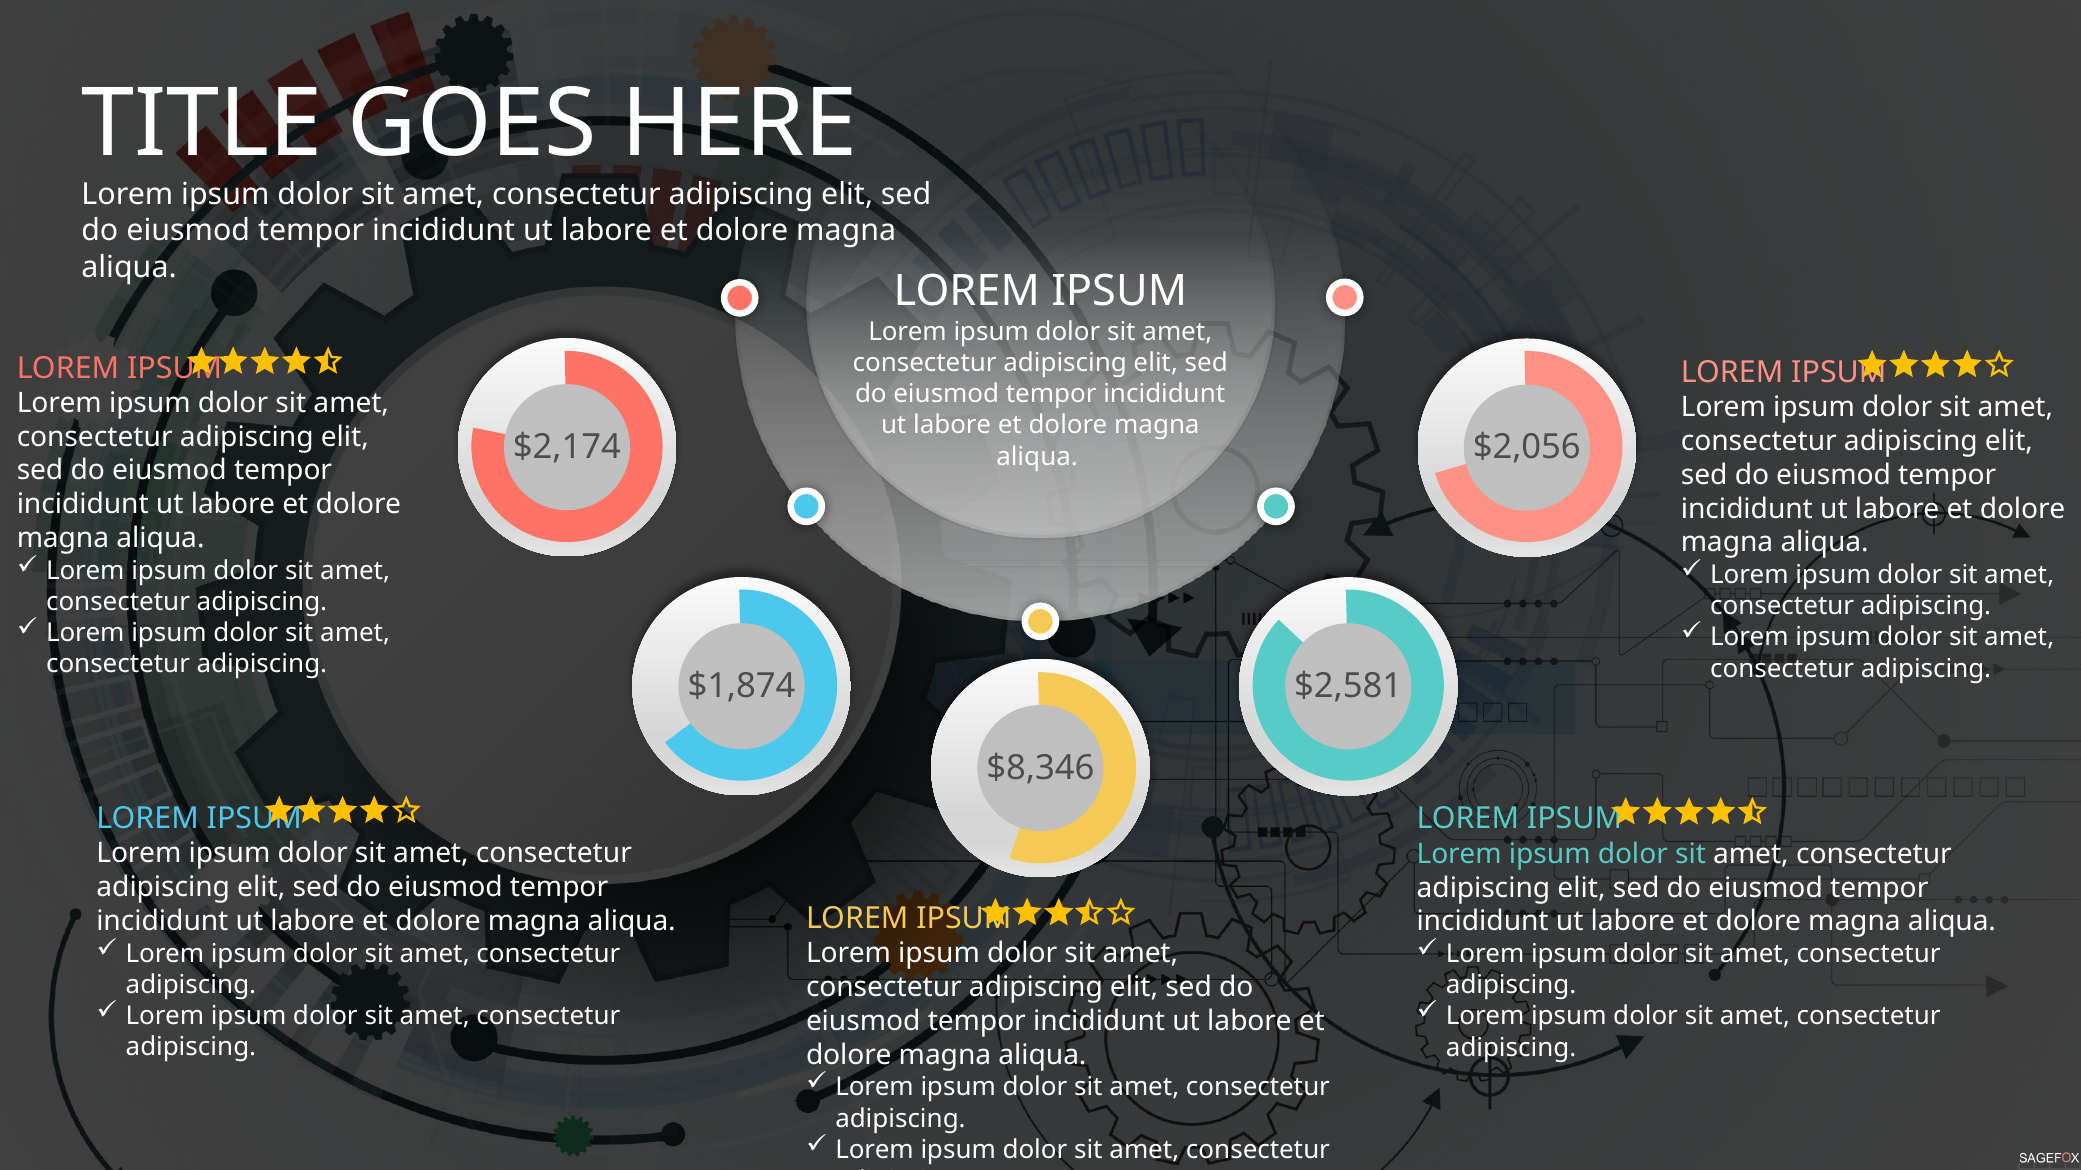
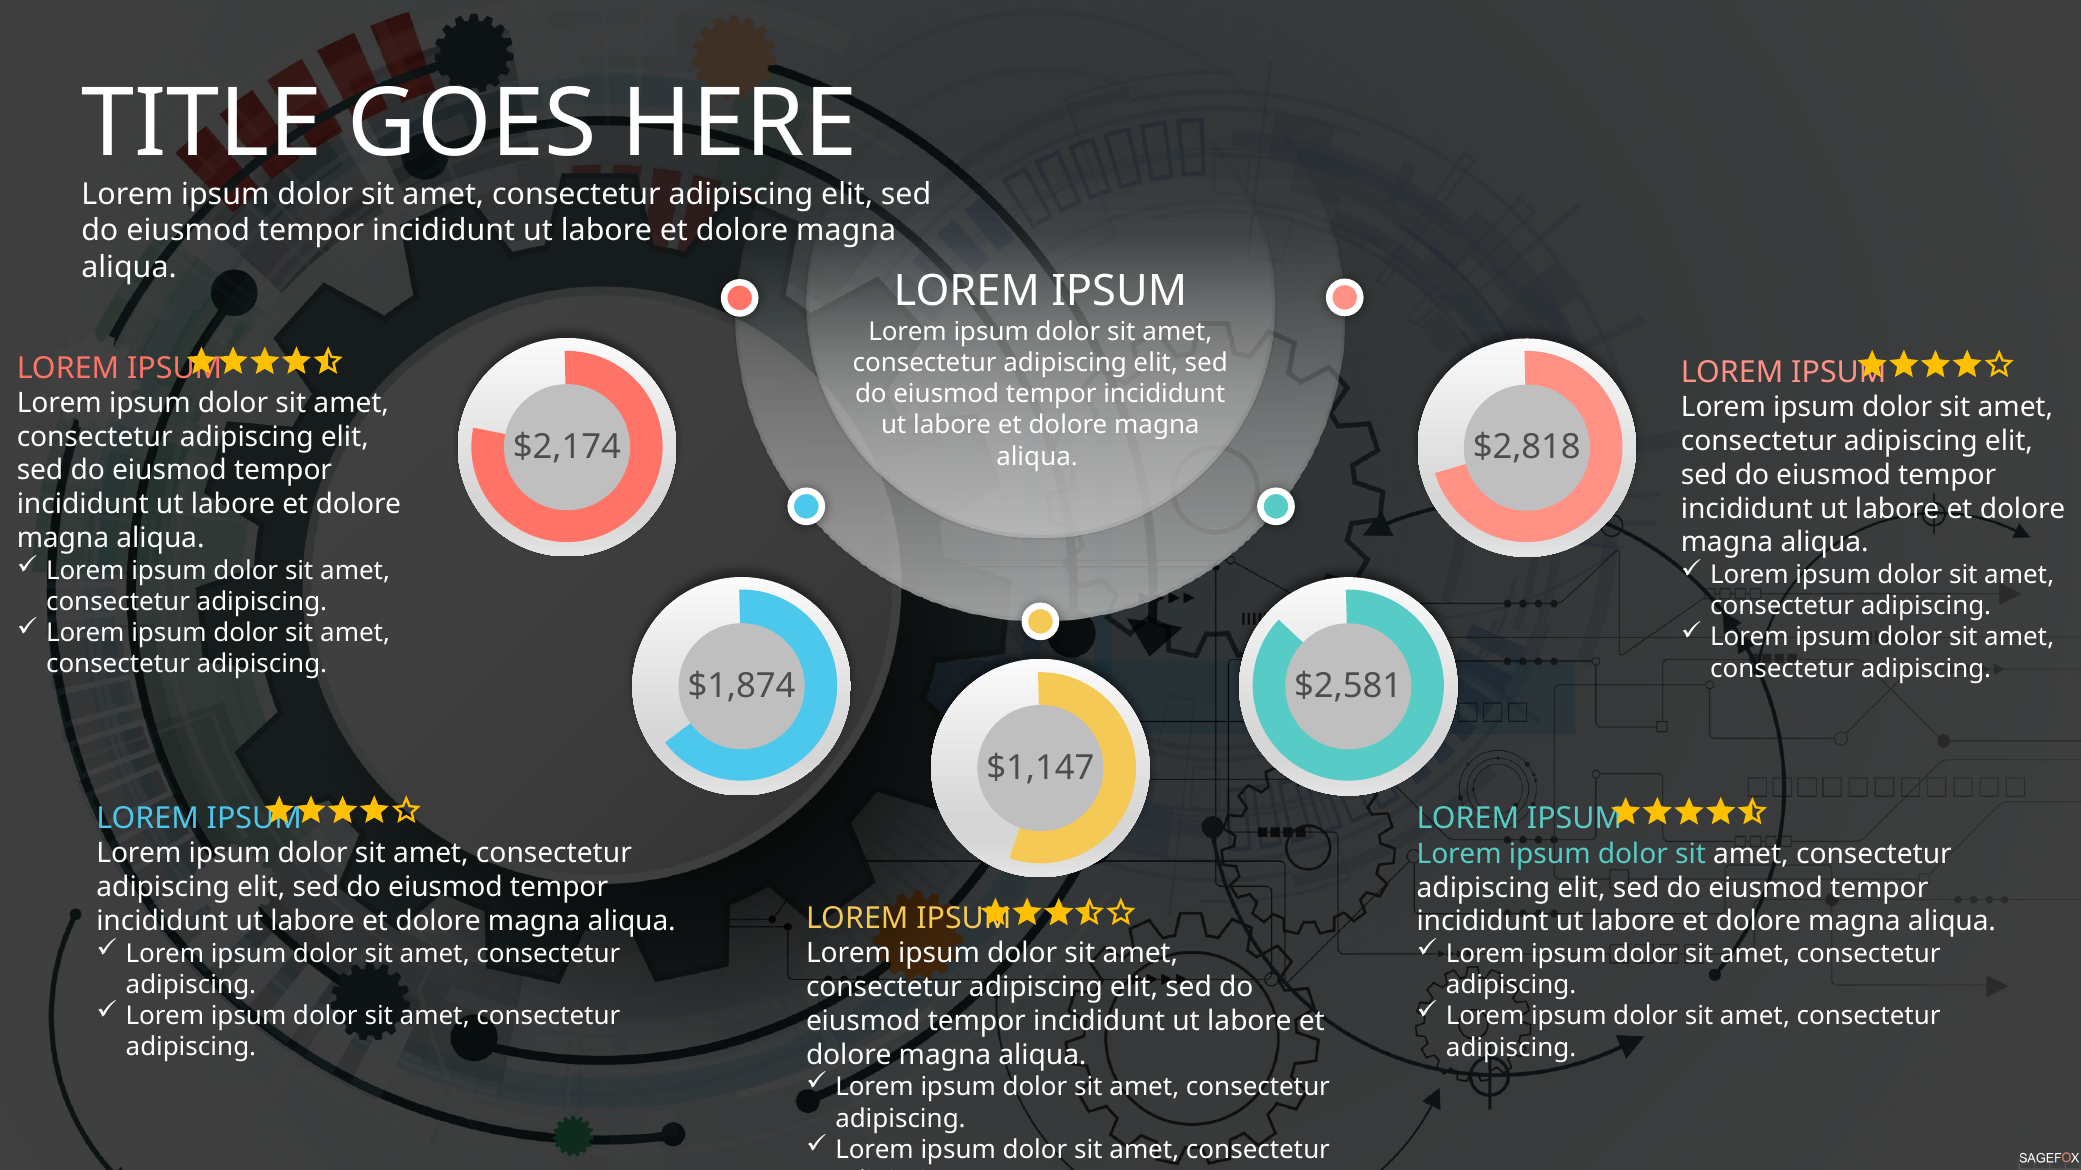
$2,056: $2,056 -> $2,818
$8,346: $8,346 -> $1,147
